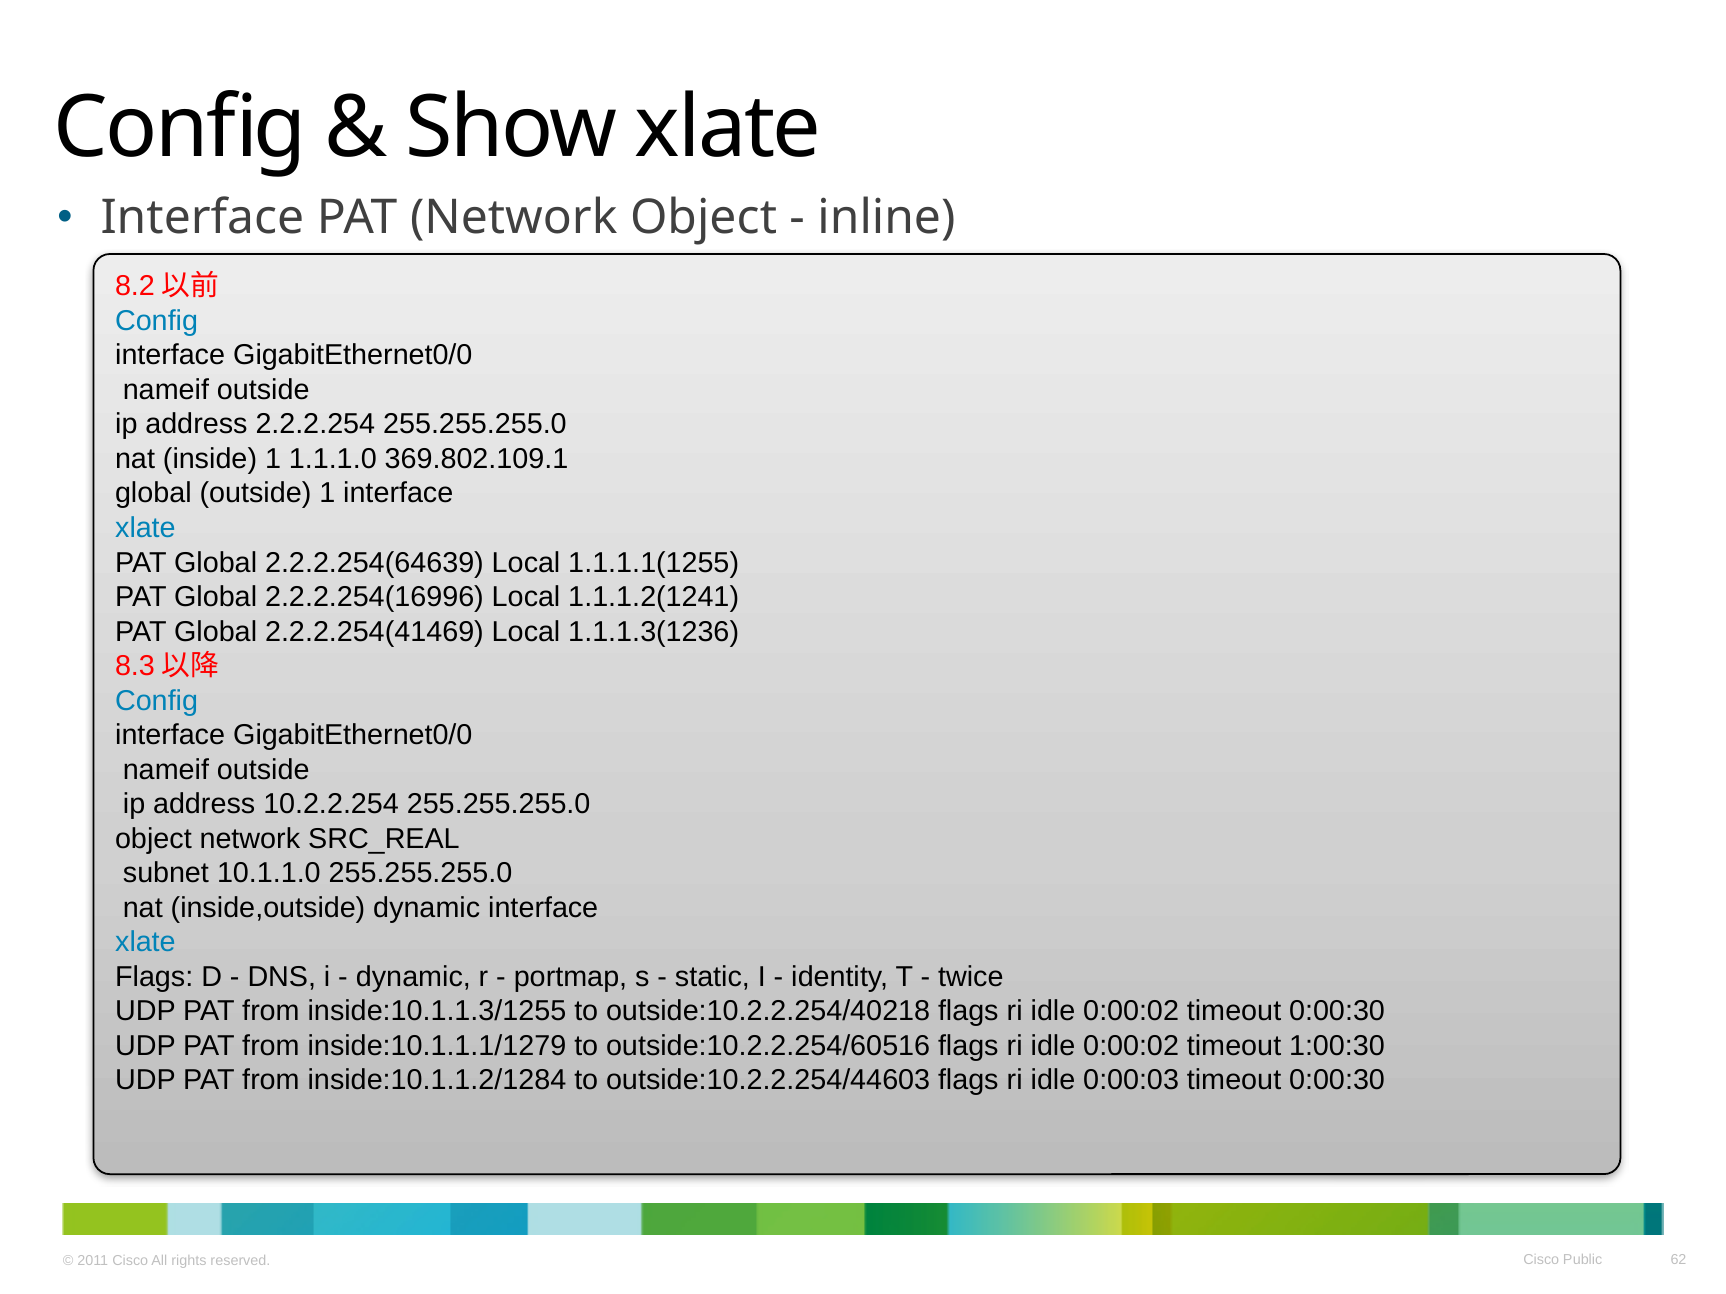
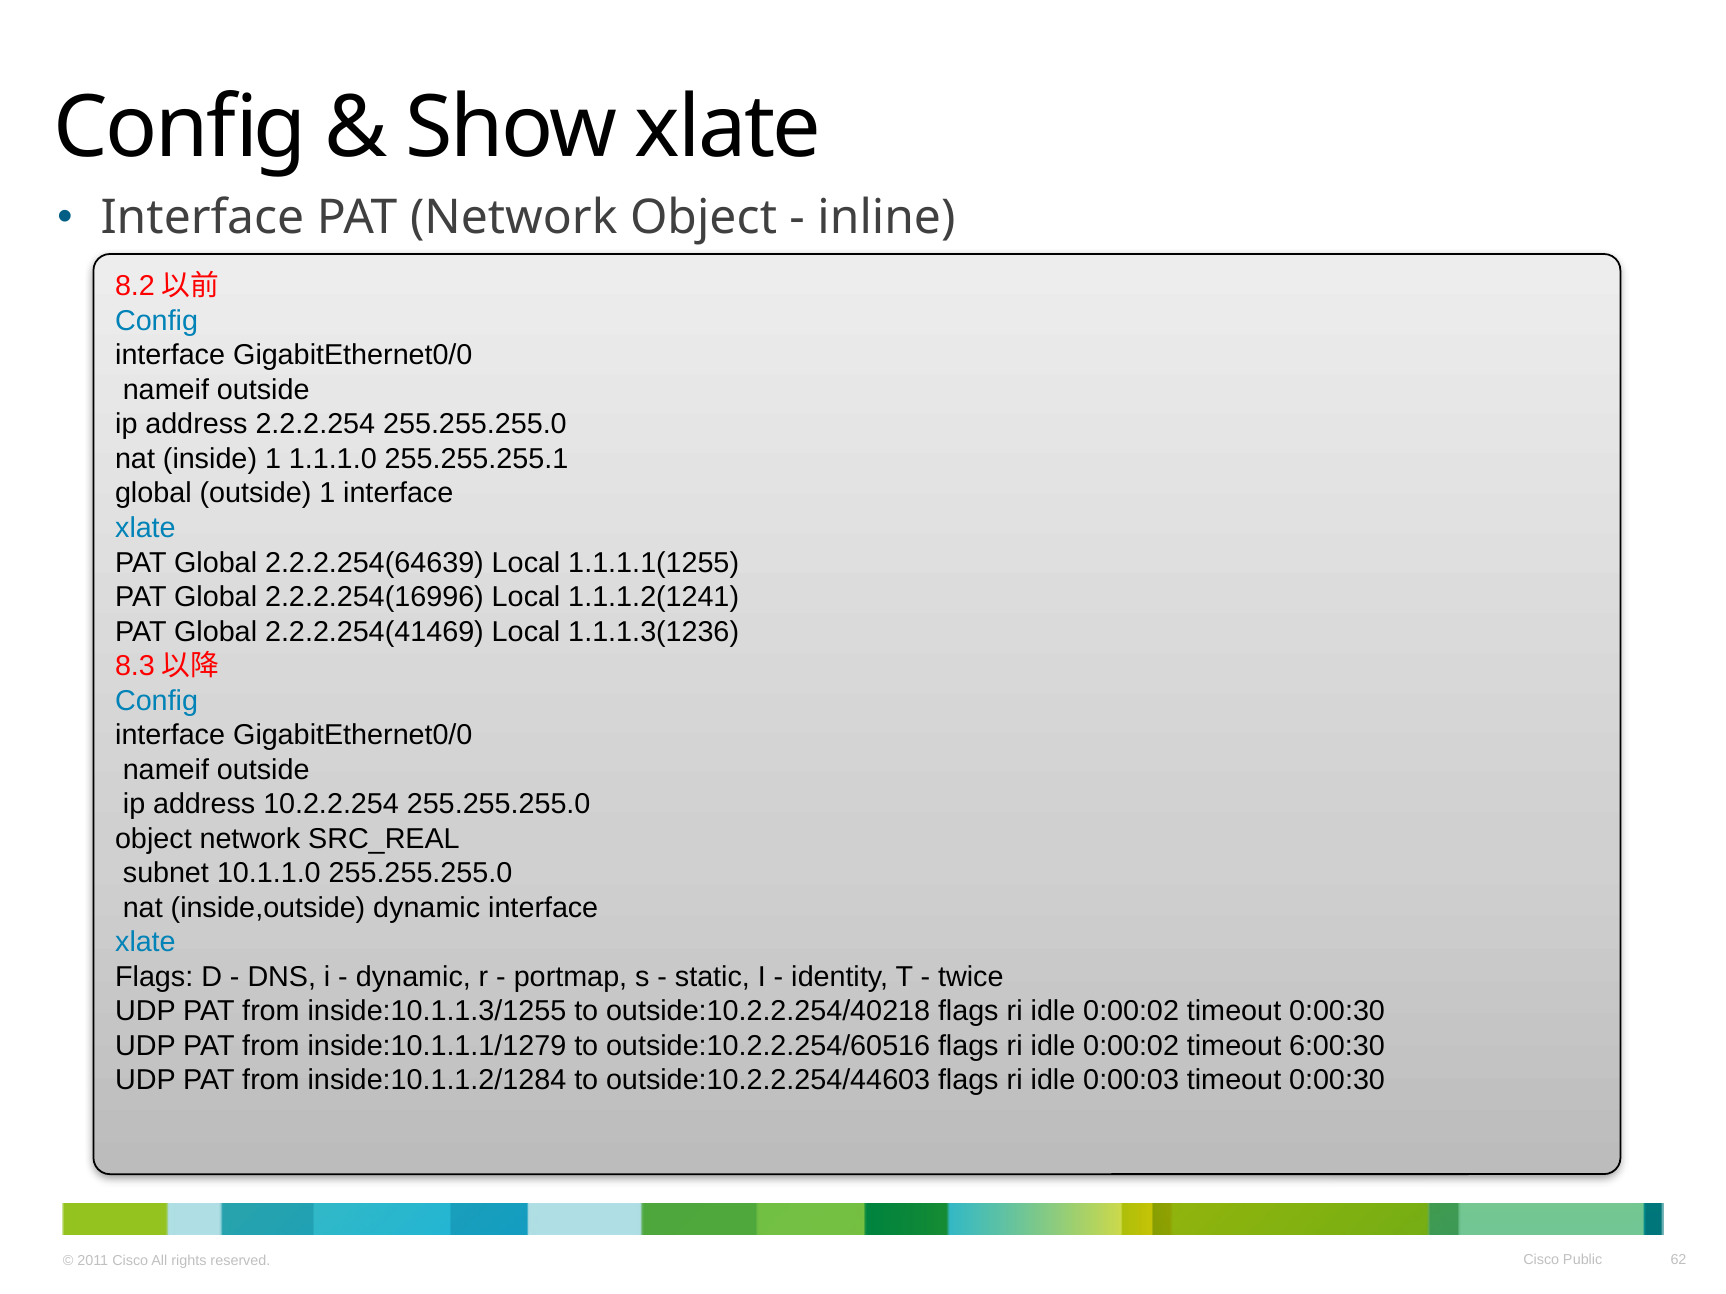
369.802.109.1: 369.802.109.1 -> 255.255.255.1
1:00:30: 1:00:30 -> 6:00:30
